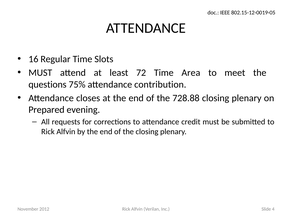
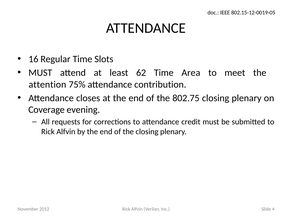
72: 72 -> 62
questions: questions -> attention
728.88: 728.88 -> 802.75
Prepared: Prepared -> Coverage
